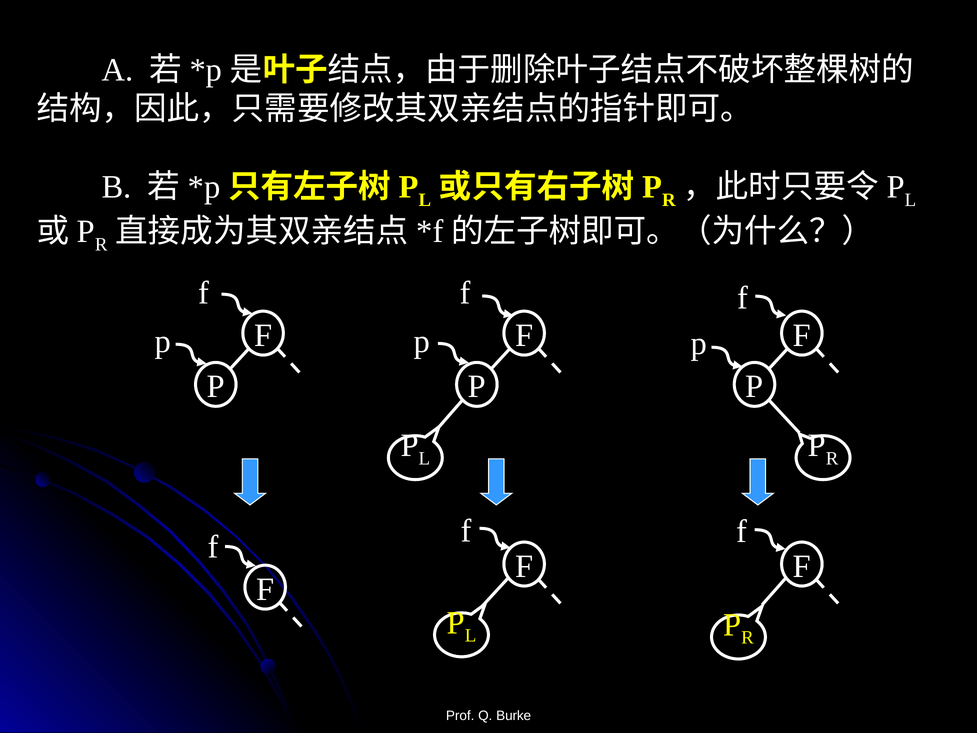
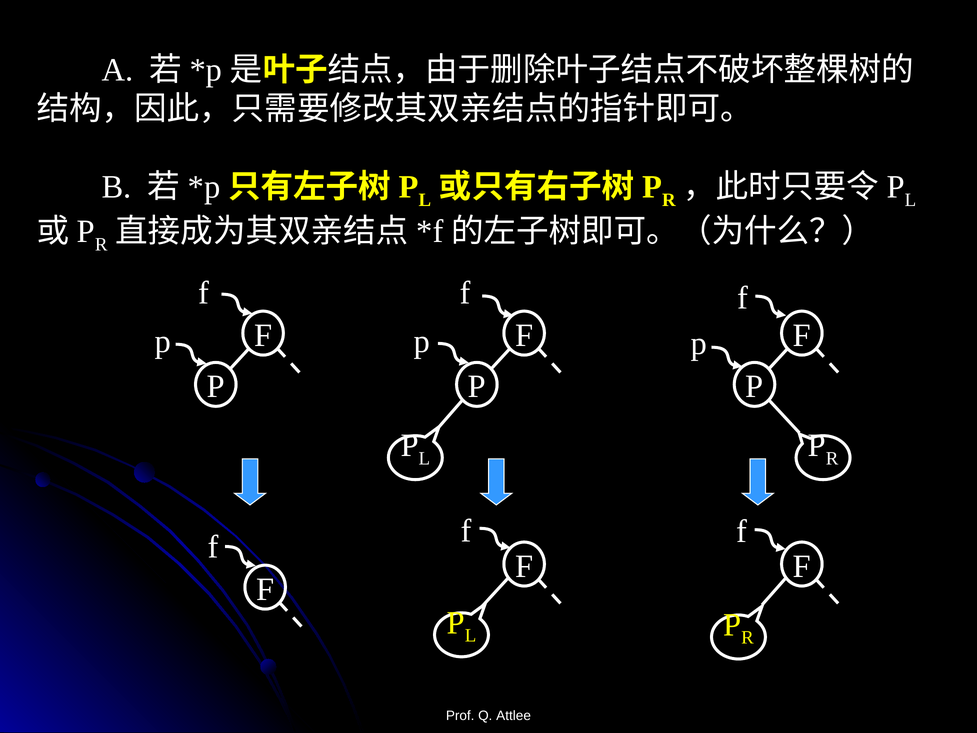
Burke: Burke -> Attlee
